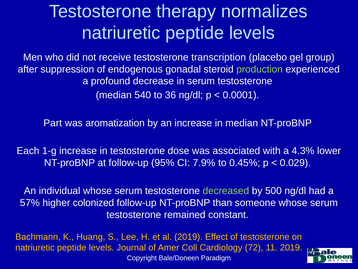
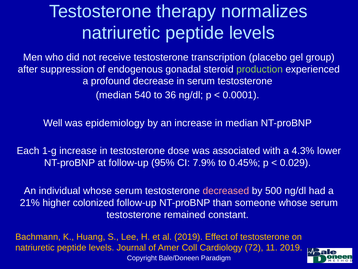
Part: Part -> Well
aromatization: aromatization -> epidemiology
decreased colour: light green -> pink
57%: 57% -> 21%
